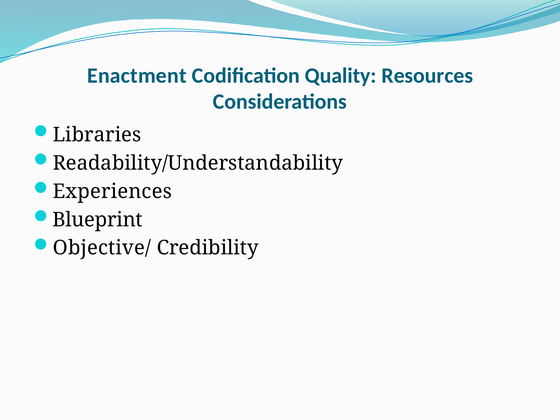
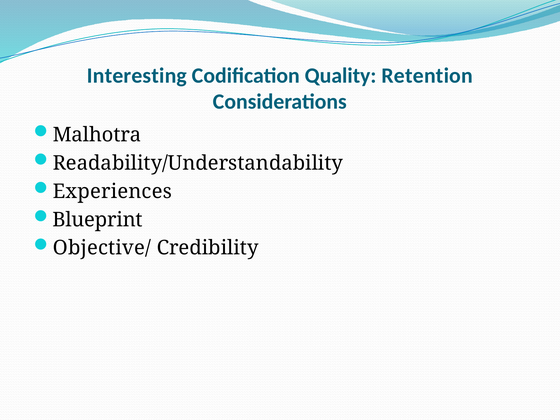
Enactment: Enactment -> Interesting
Resources: Resources -> Retention
Libraries: Libraries -> Malhotra
